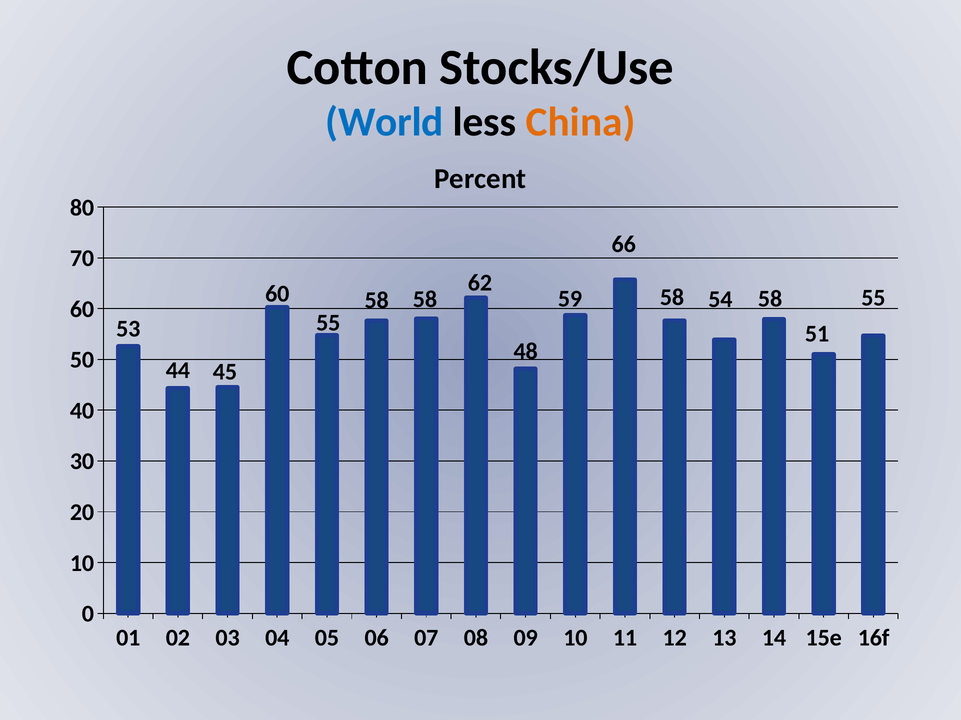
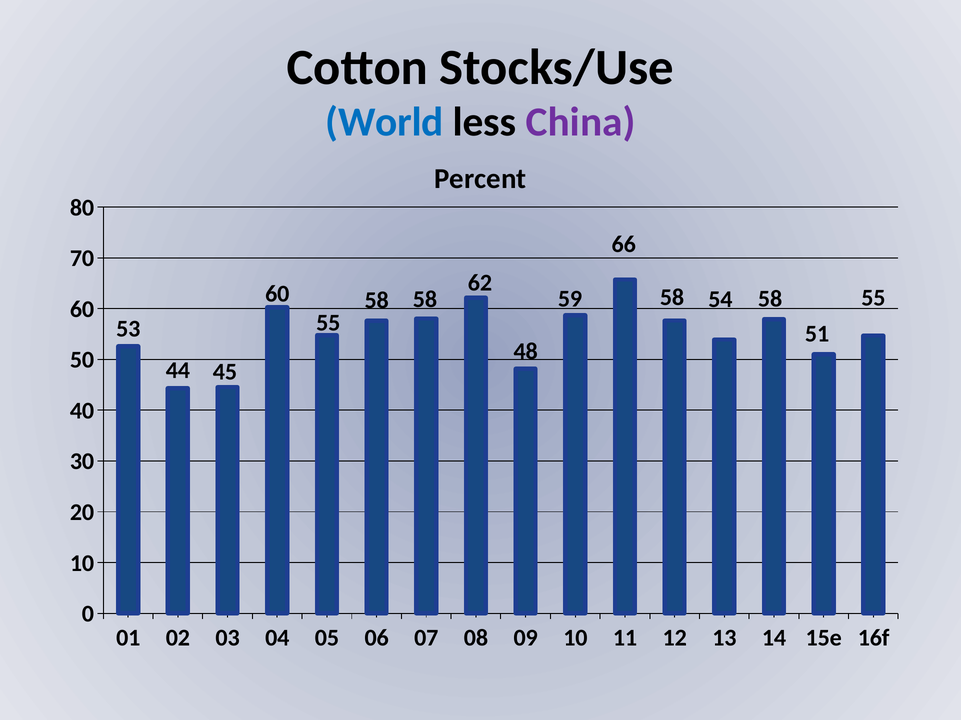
China colour: orange -> purple
